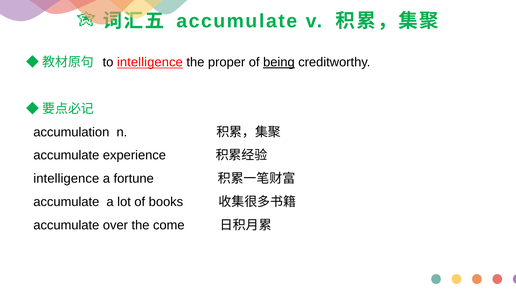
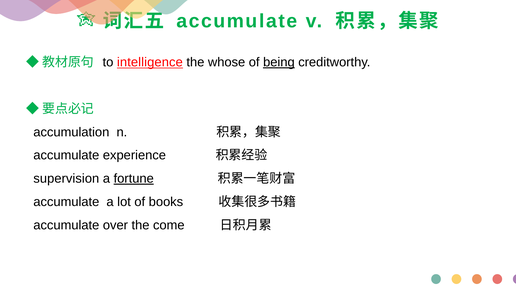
proper: proper -> whose
intelligence at (66, 178): intelligence -> supervision
fortune underline: none -> present
